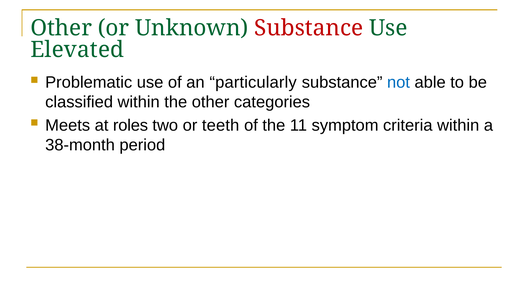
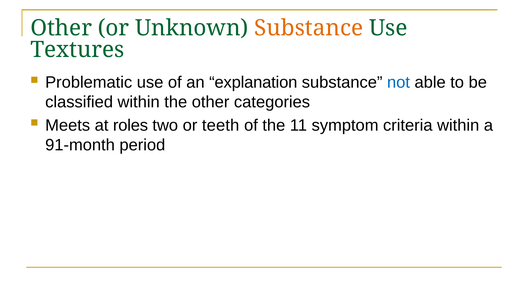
Substance at (309, 28) colour: red -> orange
Elevated: Elevated -> Textures
particularly: particularly -> explanation
38-month: 38-month -> 91-month
